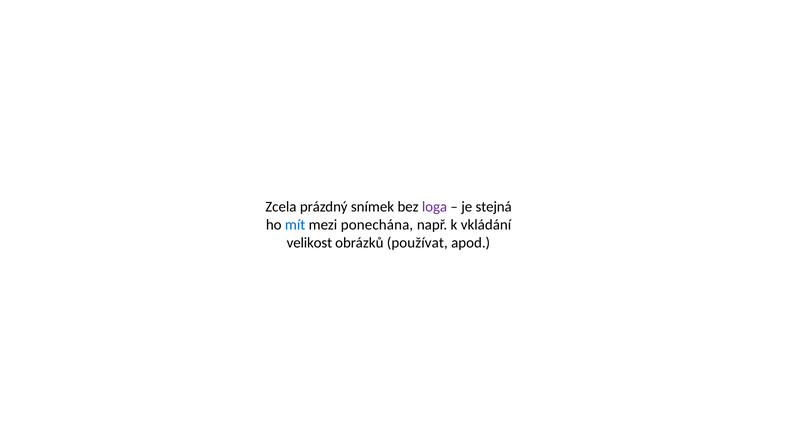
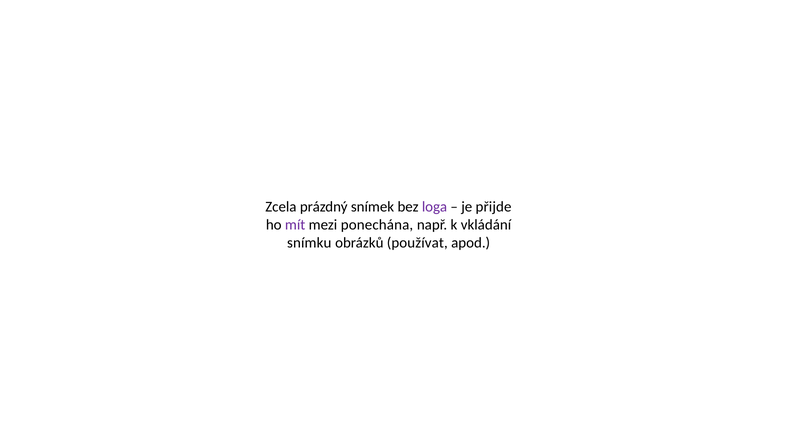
stejná: stejná -> přijde
mít colour: blue -> purple
velikost: velikost -> snímku
